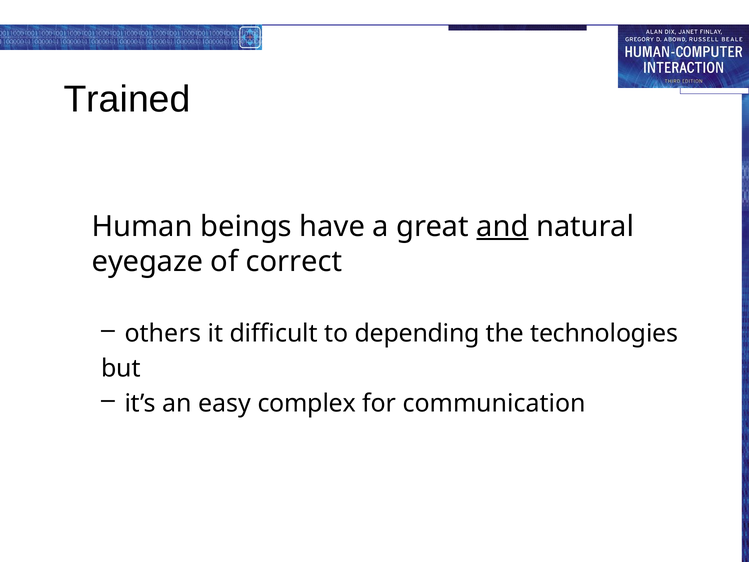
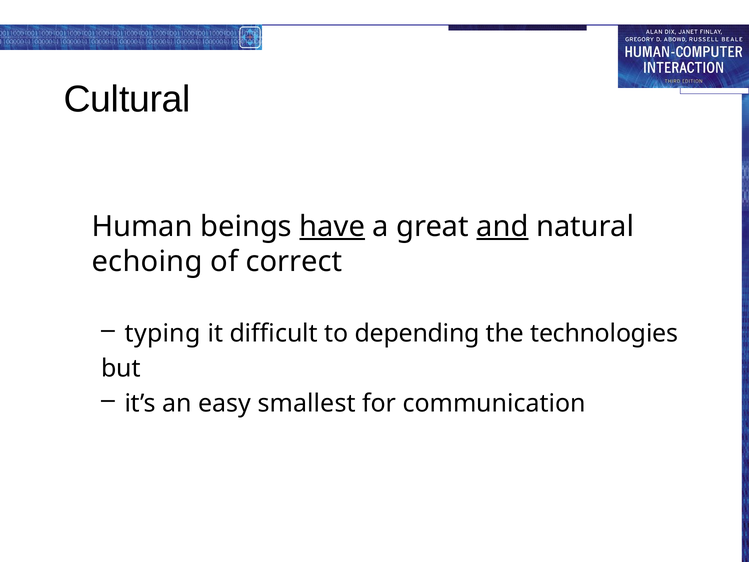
Trained: Trained -> Cultural
have underline: none -> present
eyegaze: eyegaze -> echoing
others: others -> typing
complex: complex -> smallest
